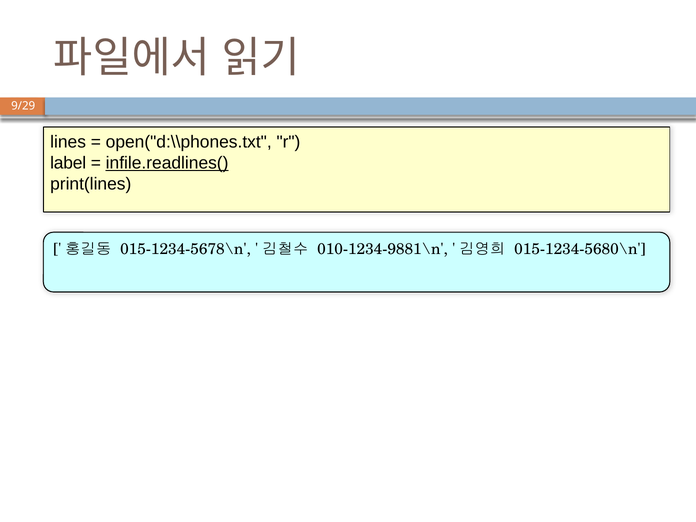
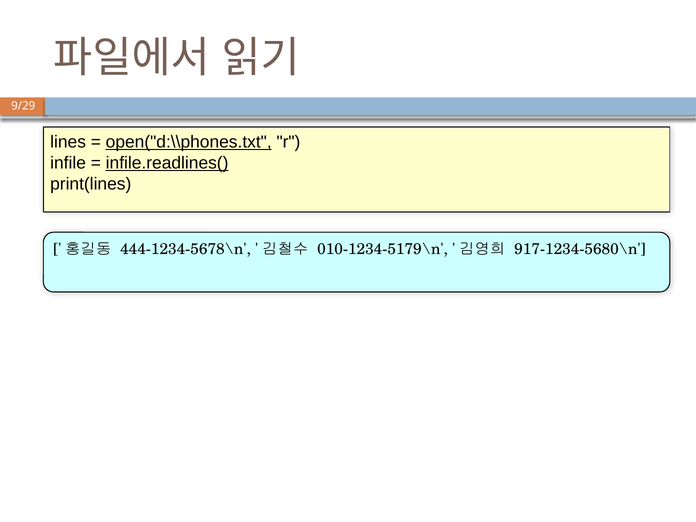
open("d:\\phones.txt underline: none -> present
label: label -> infile
015-1234-5678\n: 015-1234-5678\n -> 444-1234-5678\n
010-1234-9881\n: 010-1234-9881\n -> 010-1234-5179\n
015-1234-5680\n: 015-1234-5680\n -> 917-1234-5680\n
